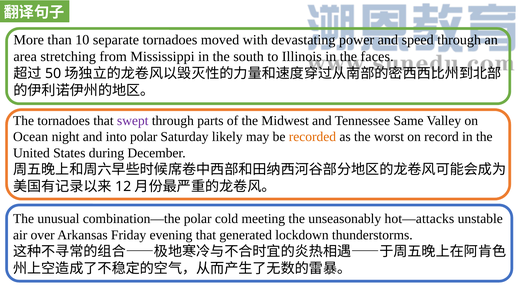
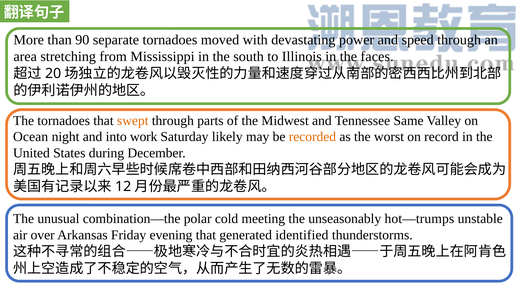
10: 10 -> 90
50: 50 -> 20
swept colour: purple -> orange
into polar: polar -> work
hot—attacks: hot—attacks -> hot—trumps
lockdown: lockdown -> identified
